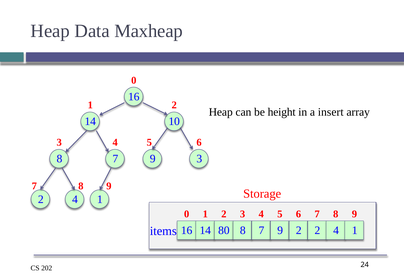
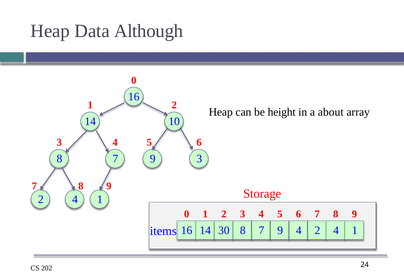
Maxheap: Maxheap -> Although
insert: insert -> about
80: 80 -> 30
9 2: 2 -> 4
